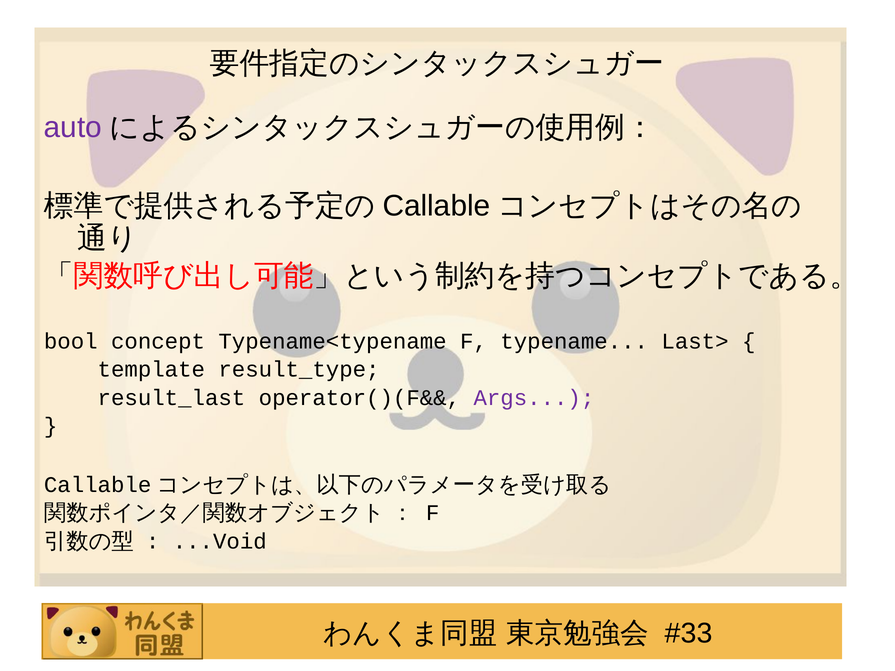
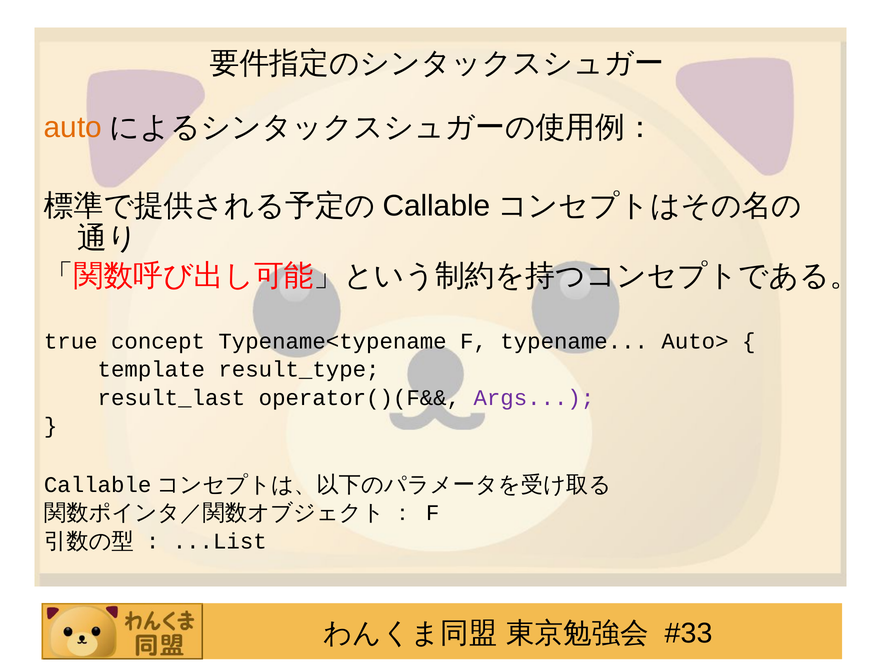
auto colour: purple -> orange
bool: bool -> true
Last>: Last> -> Auto>
...Void: ...Void -> ...List
